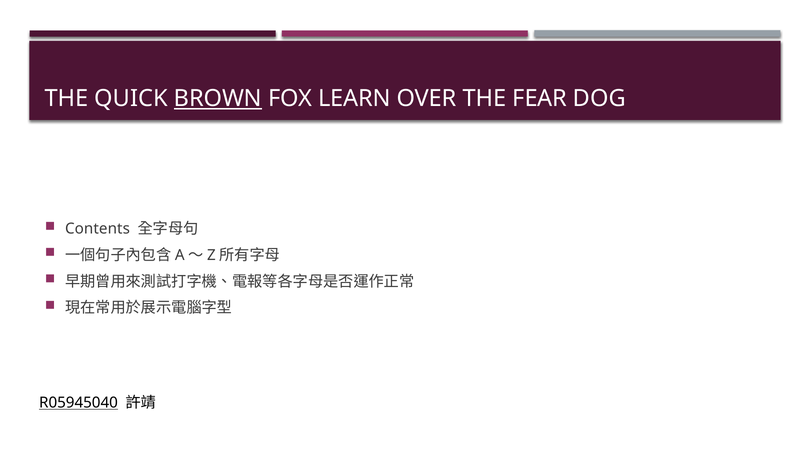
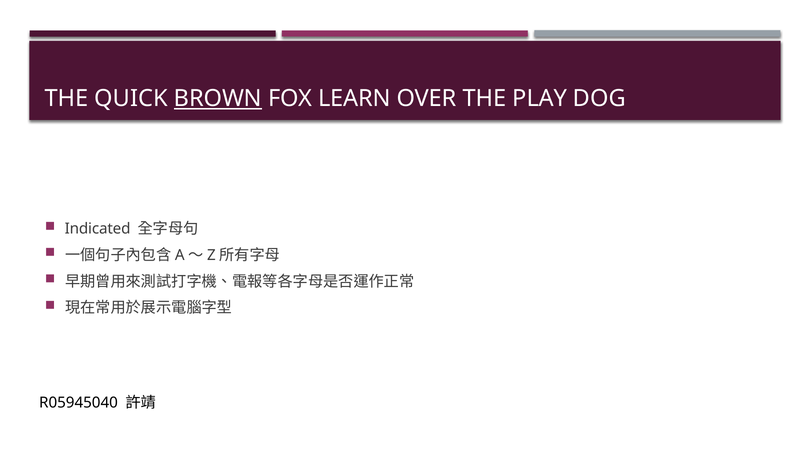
FEAR: FEAR -> PLAY
Contents: Contents -> Indicated
R05945040 underline: present -> none
